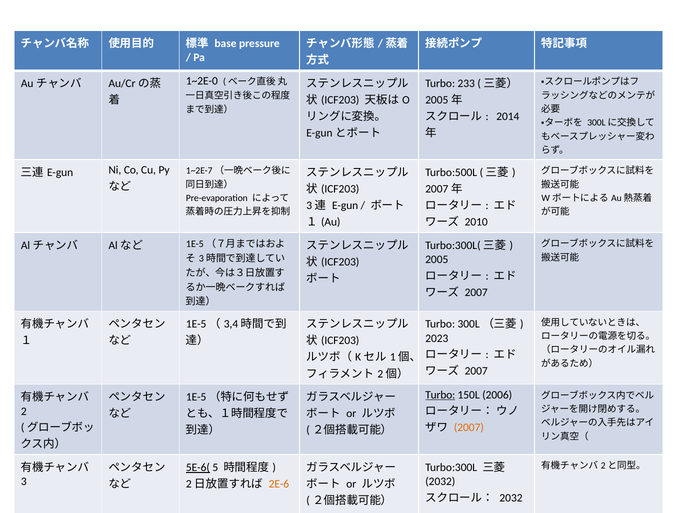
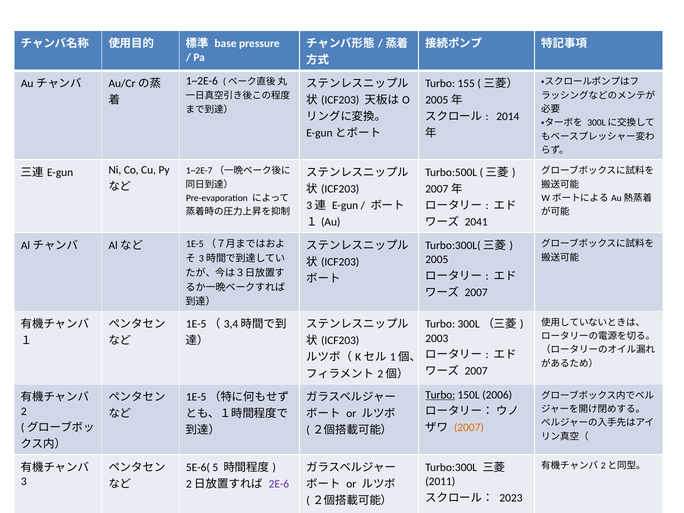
1~2E-0 at (202, 81): 1~2E-0 -> 1~2E-6
233: 233 -> 155
2010: 2010 -> 2041
2023: 2023 -> 2003
5E-6( underline: present -> none
2032 at (440, 482): 2032 -> 2011
2E-6 colour: orange -> purple
2032 at (511, 498): 2032 -> 2023
